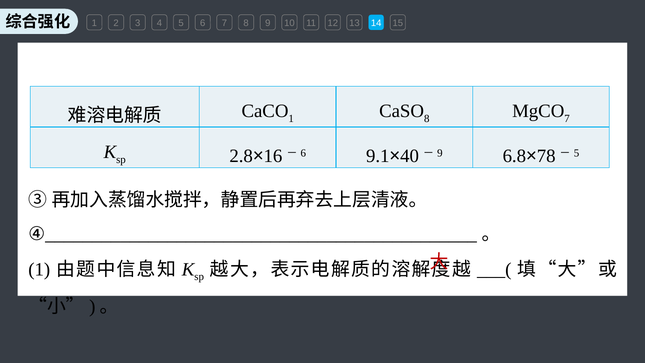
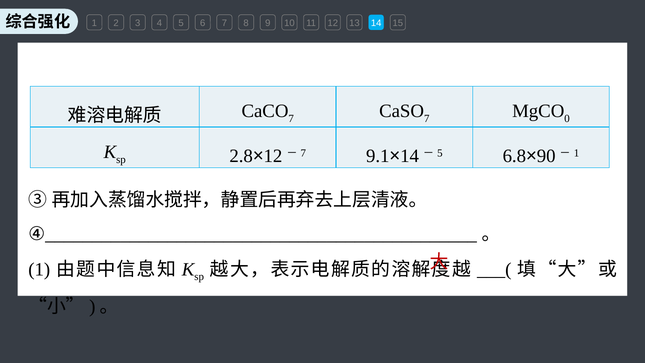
1 at (291, 119): 1 -> 7
8 at (427, 119): 8 -> 7
7 at (567, 119): 7 -> 0
16 at (273, 156): 16 -> 12
6 at (303, 153): 6 -> 7
40 at (410, 156): 40 -> 14
9 at (440, 153): 9 -> 5
78: 78 -> 90
5 at (577, 153): 5 -> 1
